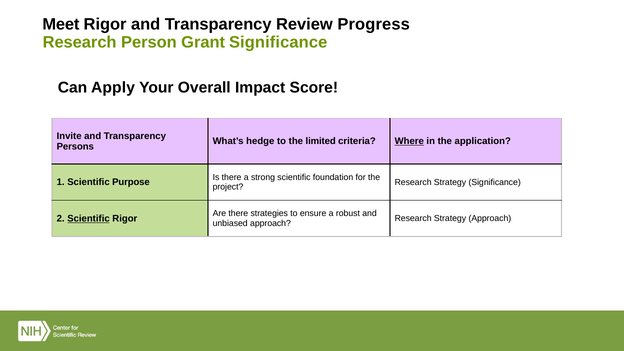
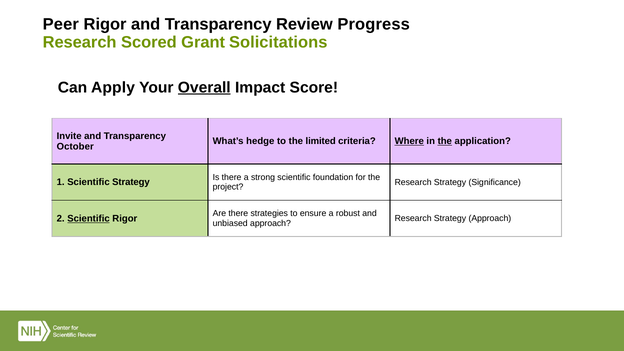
Meet: Meet -> Peer
Person: Person -> Scored
Grant Significance: Significance -> Solicitations
Overall underline: none -> present
the at (445, 141) underline: none -> present
Persons: Persons -> October
Scientific Purpose: Purpose -> Strategy
